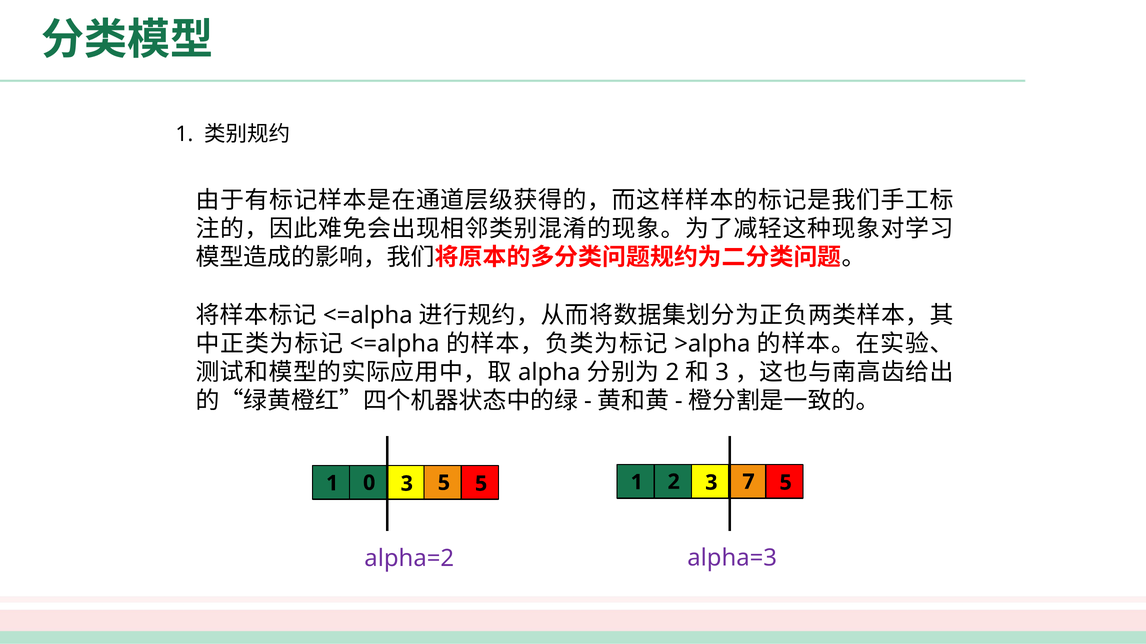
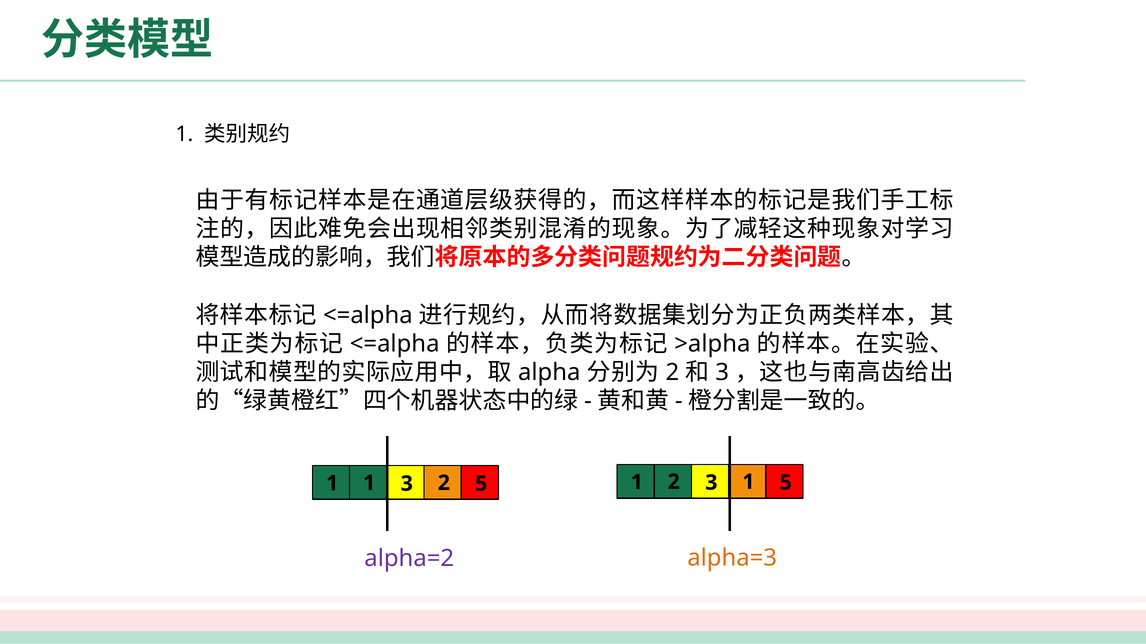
3 7: 7 -> 1
1 0: 0 -> 1
3 5: 5 -> 2
alpha=3 colour: purple -> orange
